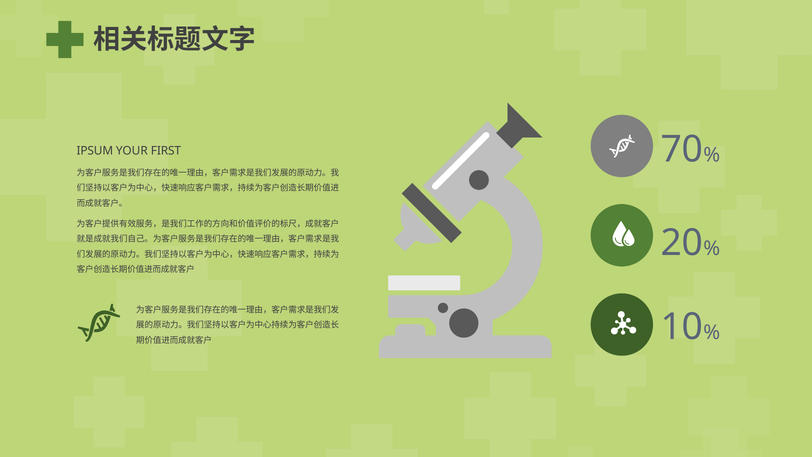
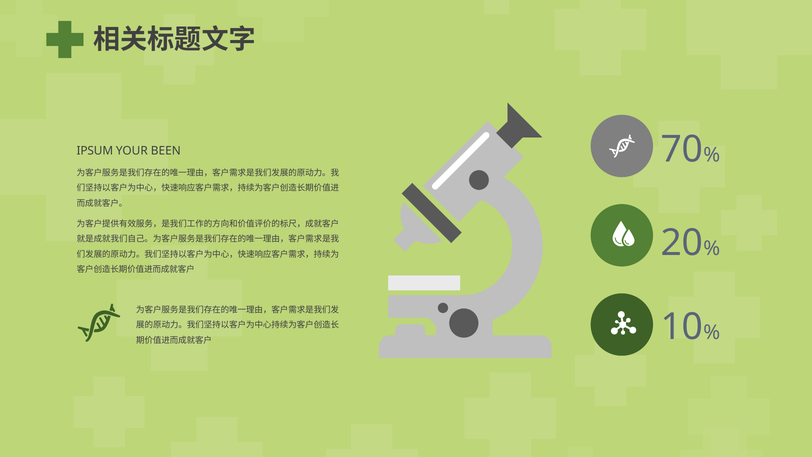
FIRST: FIRST -> BEEN
